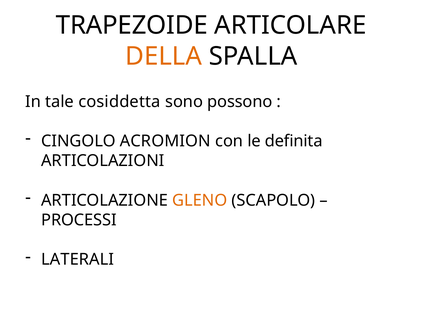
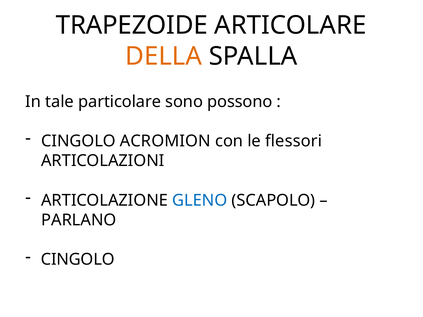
cosiddetta: cosiddetta -> particolare
definita: definita -> flessori
GLENO colour: orange -> blue
PROCESSI: PROCESSI -> PARLANO
LATERALI at (78, 260): LATERALI -> CINGOLO
